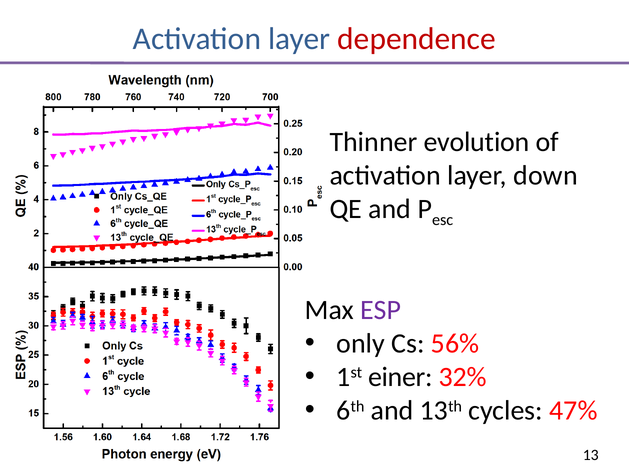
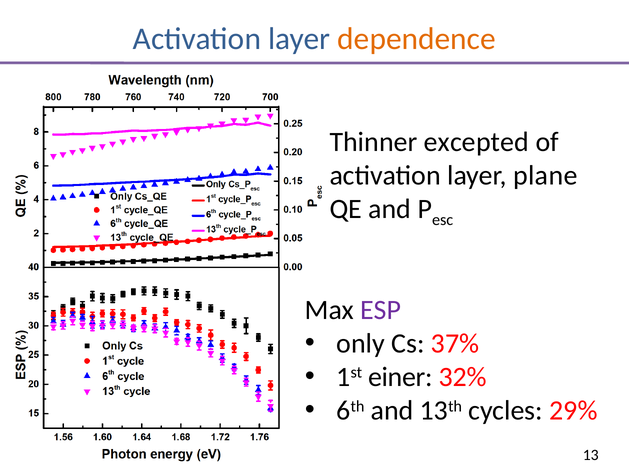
dependence colour: red -> orange
evolution: evolution -> excepted
down: down -> plane
56%: 56% -> 37%
47%: 47% -> 29%
